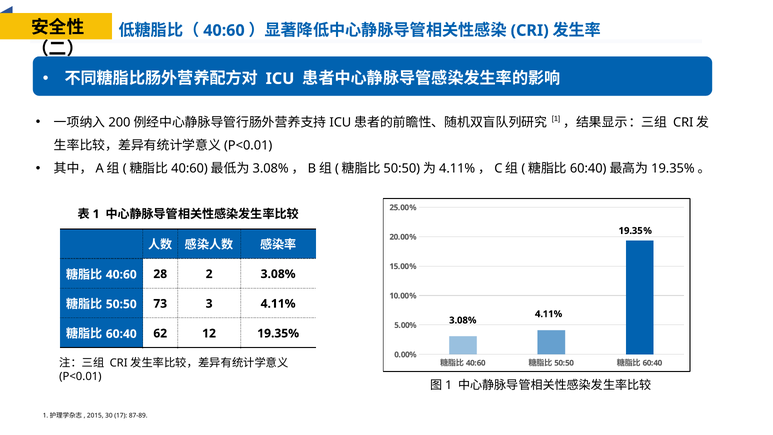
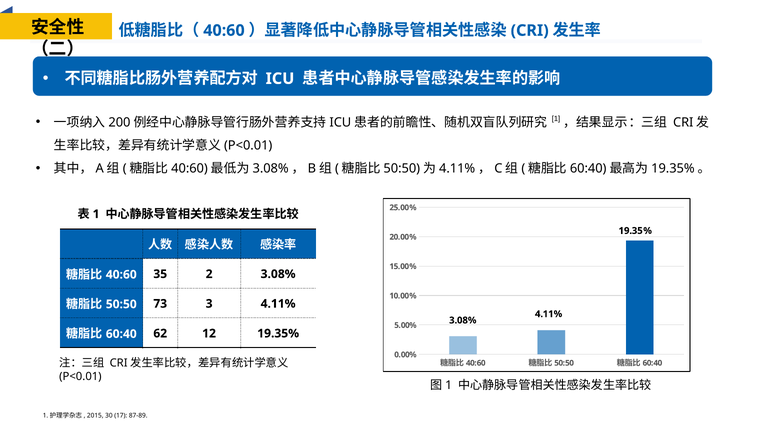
28: 28 -> 35
